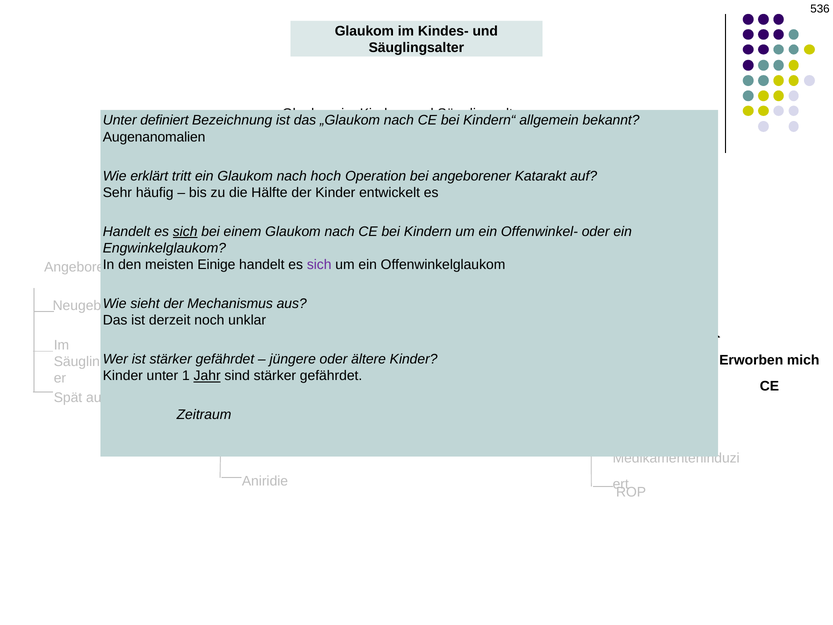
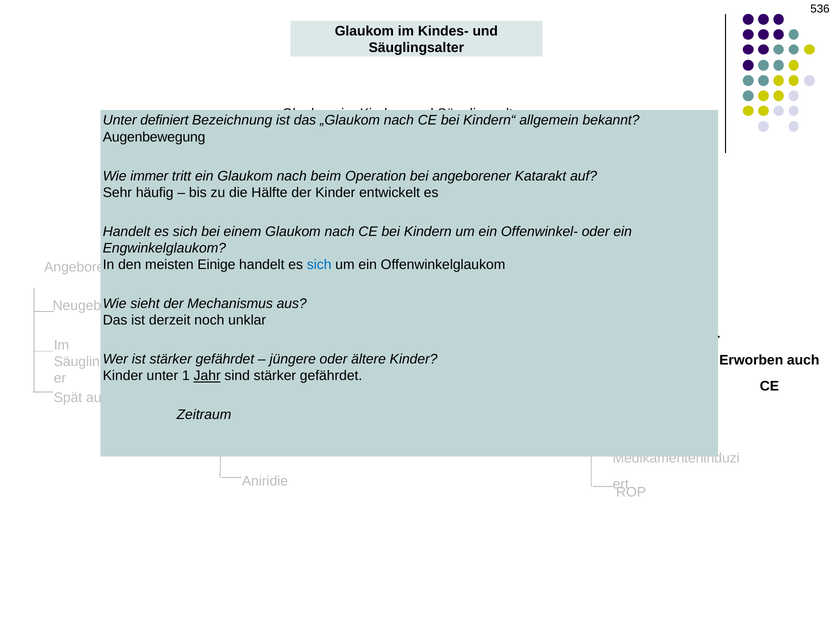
Augenanomalien: Augenanomalien -> Augenbewegung
erklärt: erklärt -> immer
hoch: hoch -> beim
sich at (185, 231) underline: present -> none
sich at (319, 265) colour: purple -> blue
mich: mich -> auch
